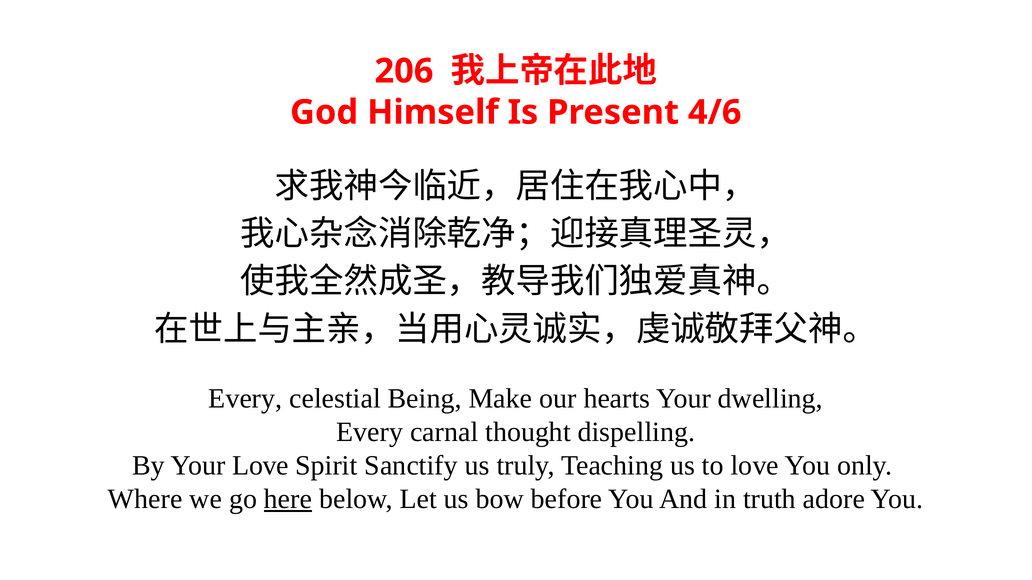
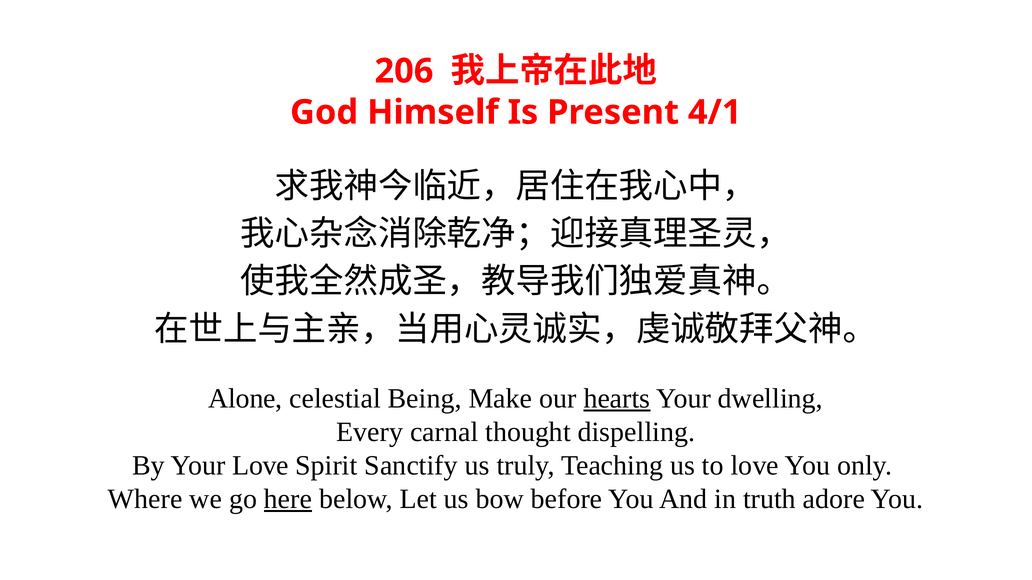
4/6: 4/6 -> 4/1
Every at (245, 399): Every -> Alone
hearts underline: none -> present
